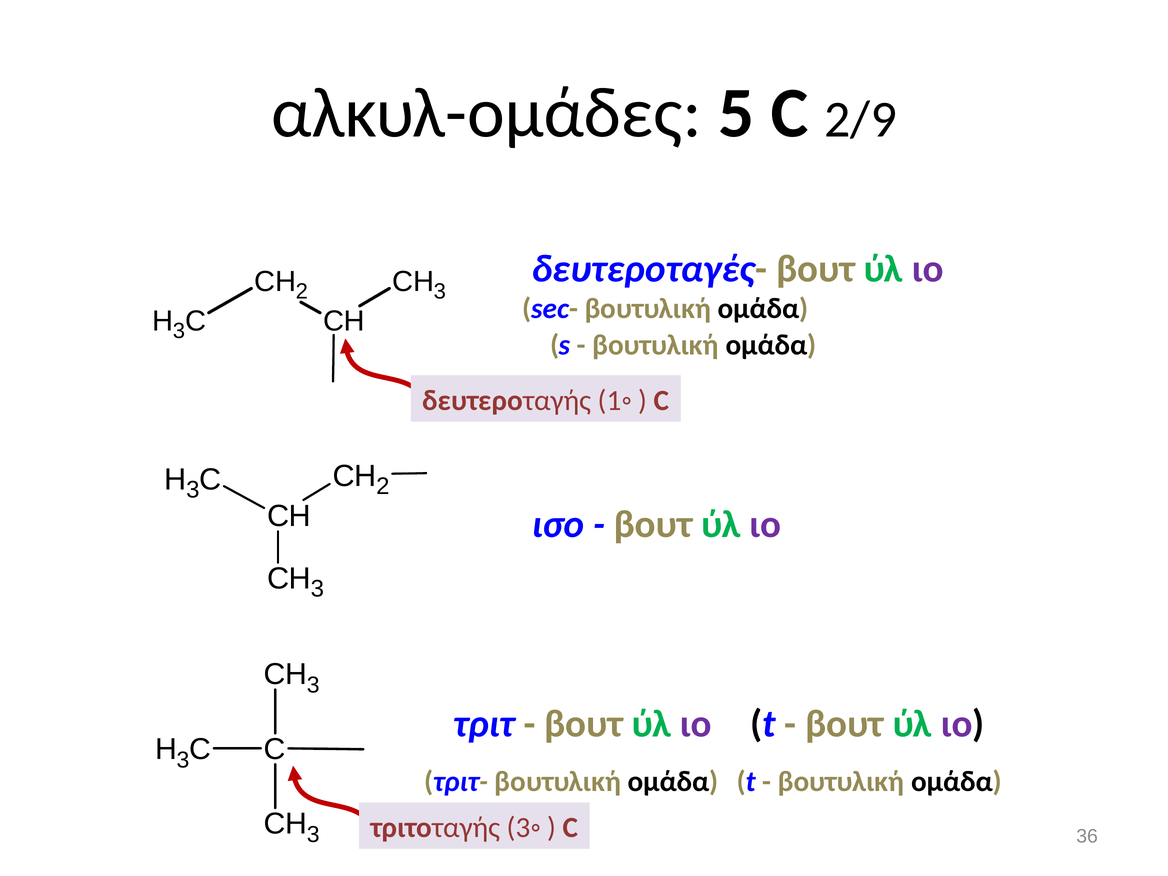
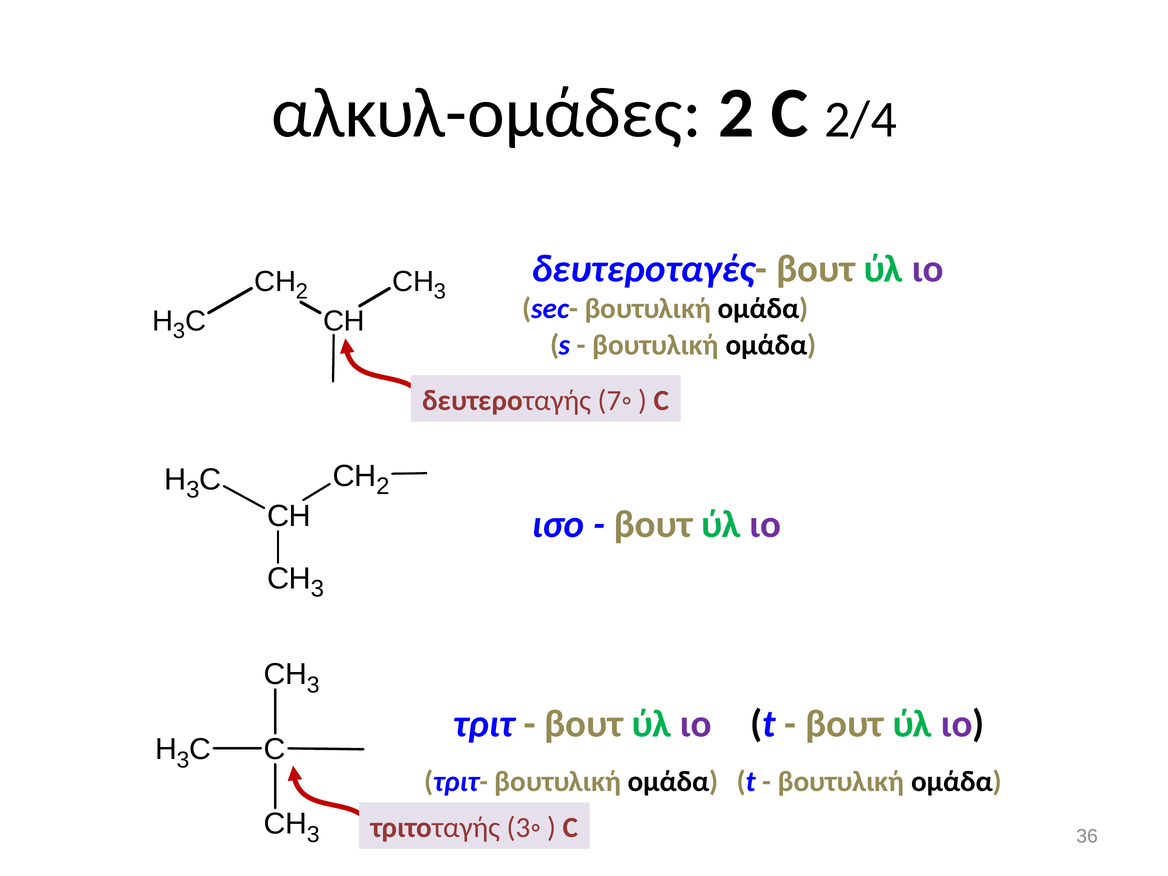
αλκυλ-ομάδες 5: 5 -> 2
2/9: 2/9 -> 2/4
1◦: 1◦ -> 7◦
